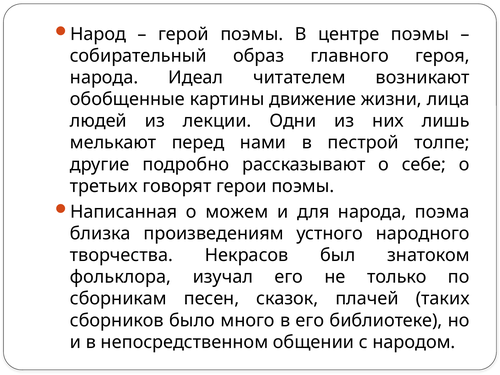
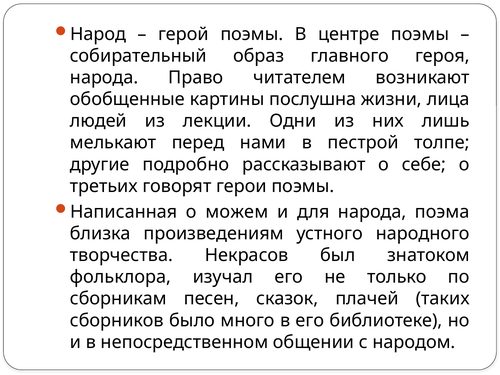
Идеал: Идеал -> Право
движение: движение -> послушна
